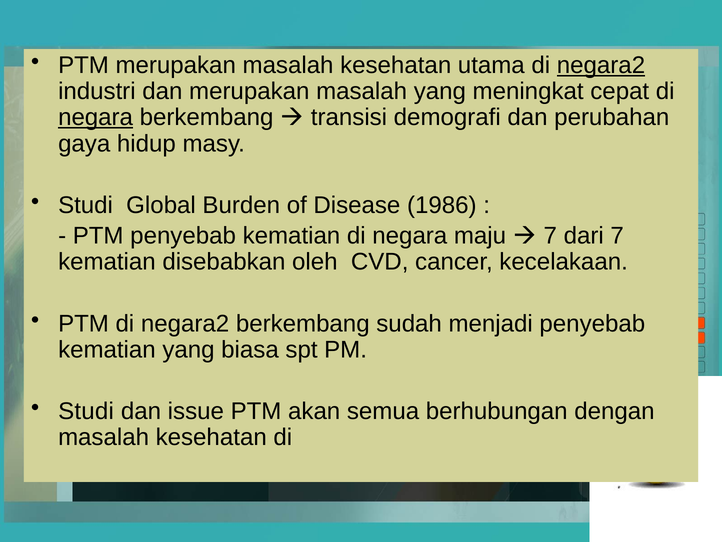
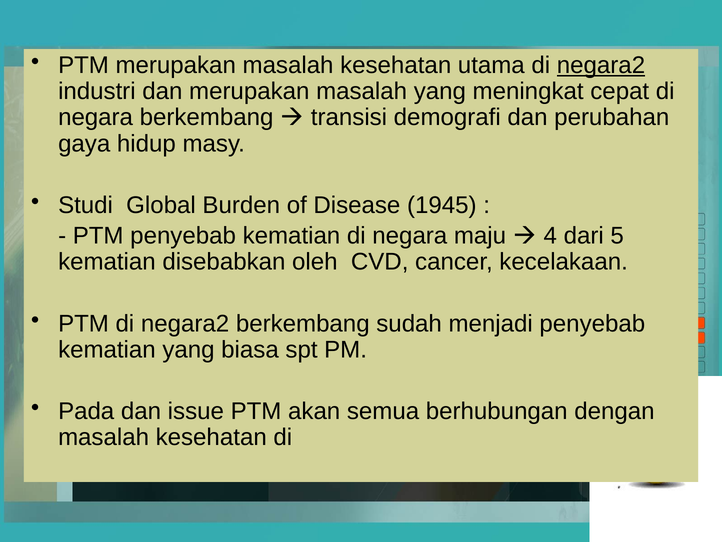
negara at (96, 117) underline: present -> none
1986: 1986 -> 1945
7 at (550, 236): 7 -> 4
dari 7: 7 -> 5
Studi at (86, 411): Studi -> Pada
